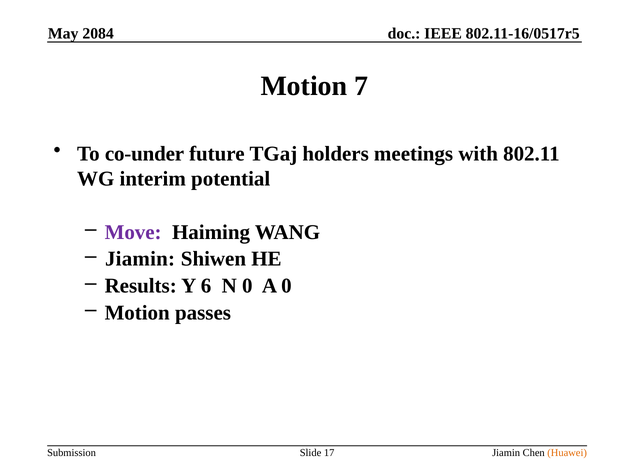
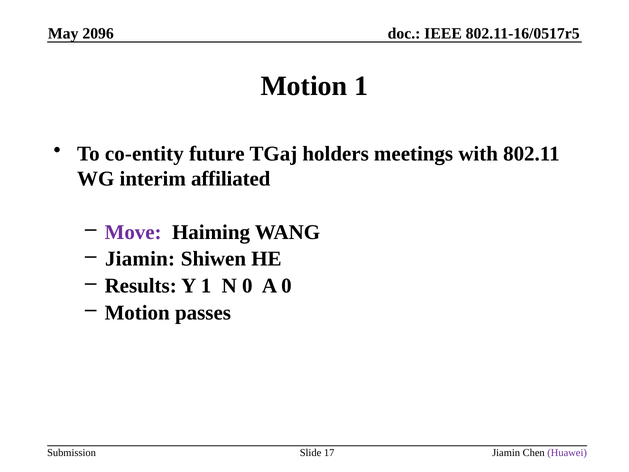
2084: 2084 -> 2096
Motion 7: 7 -> 1
co-under: co-under -> co-entity
potential: potential -> affiliated
Y 6: 6 -> 1
Huawei colour: orange -> purple
